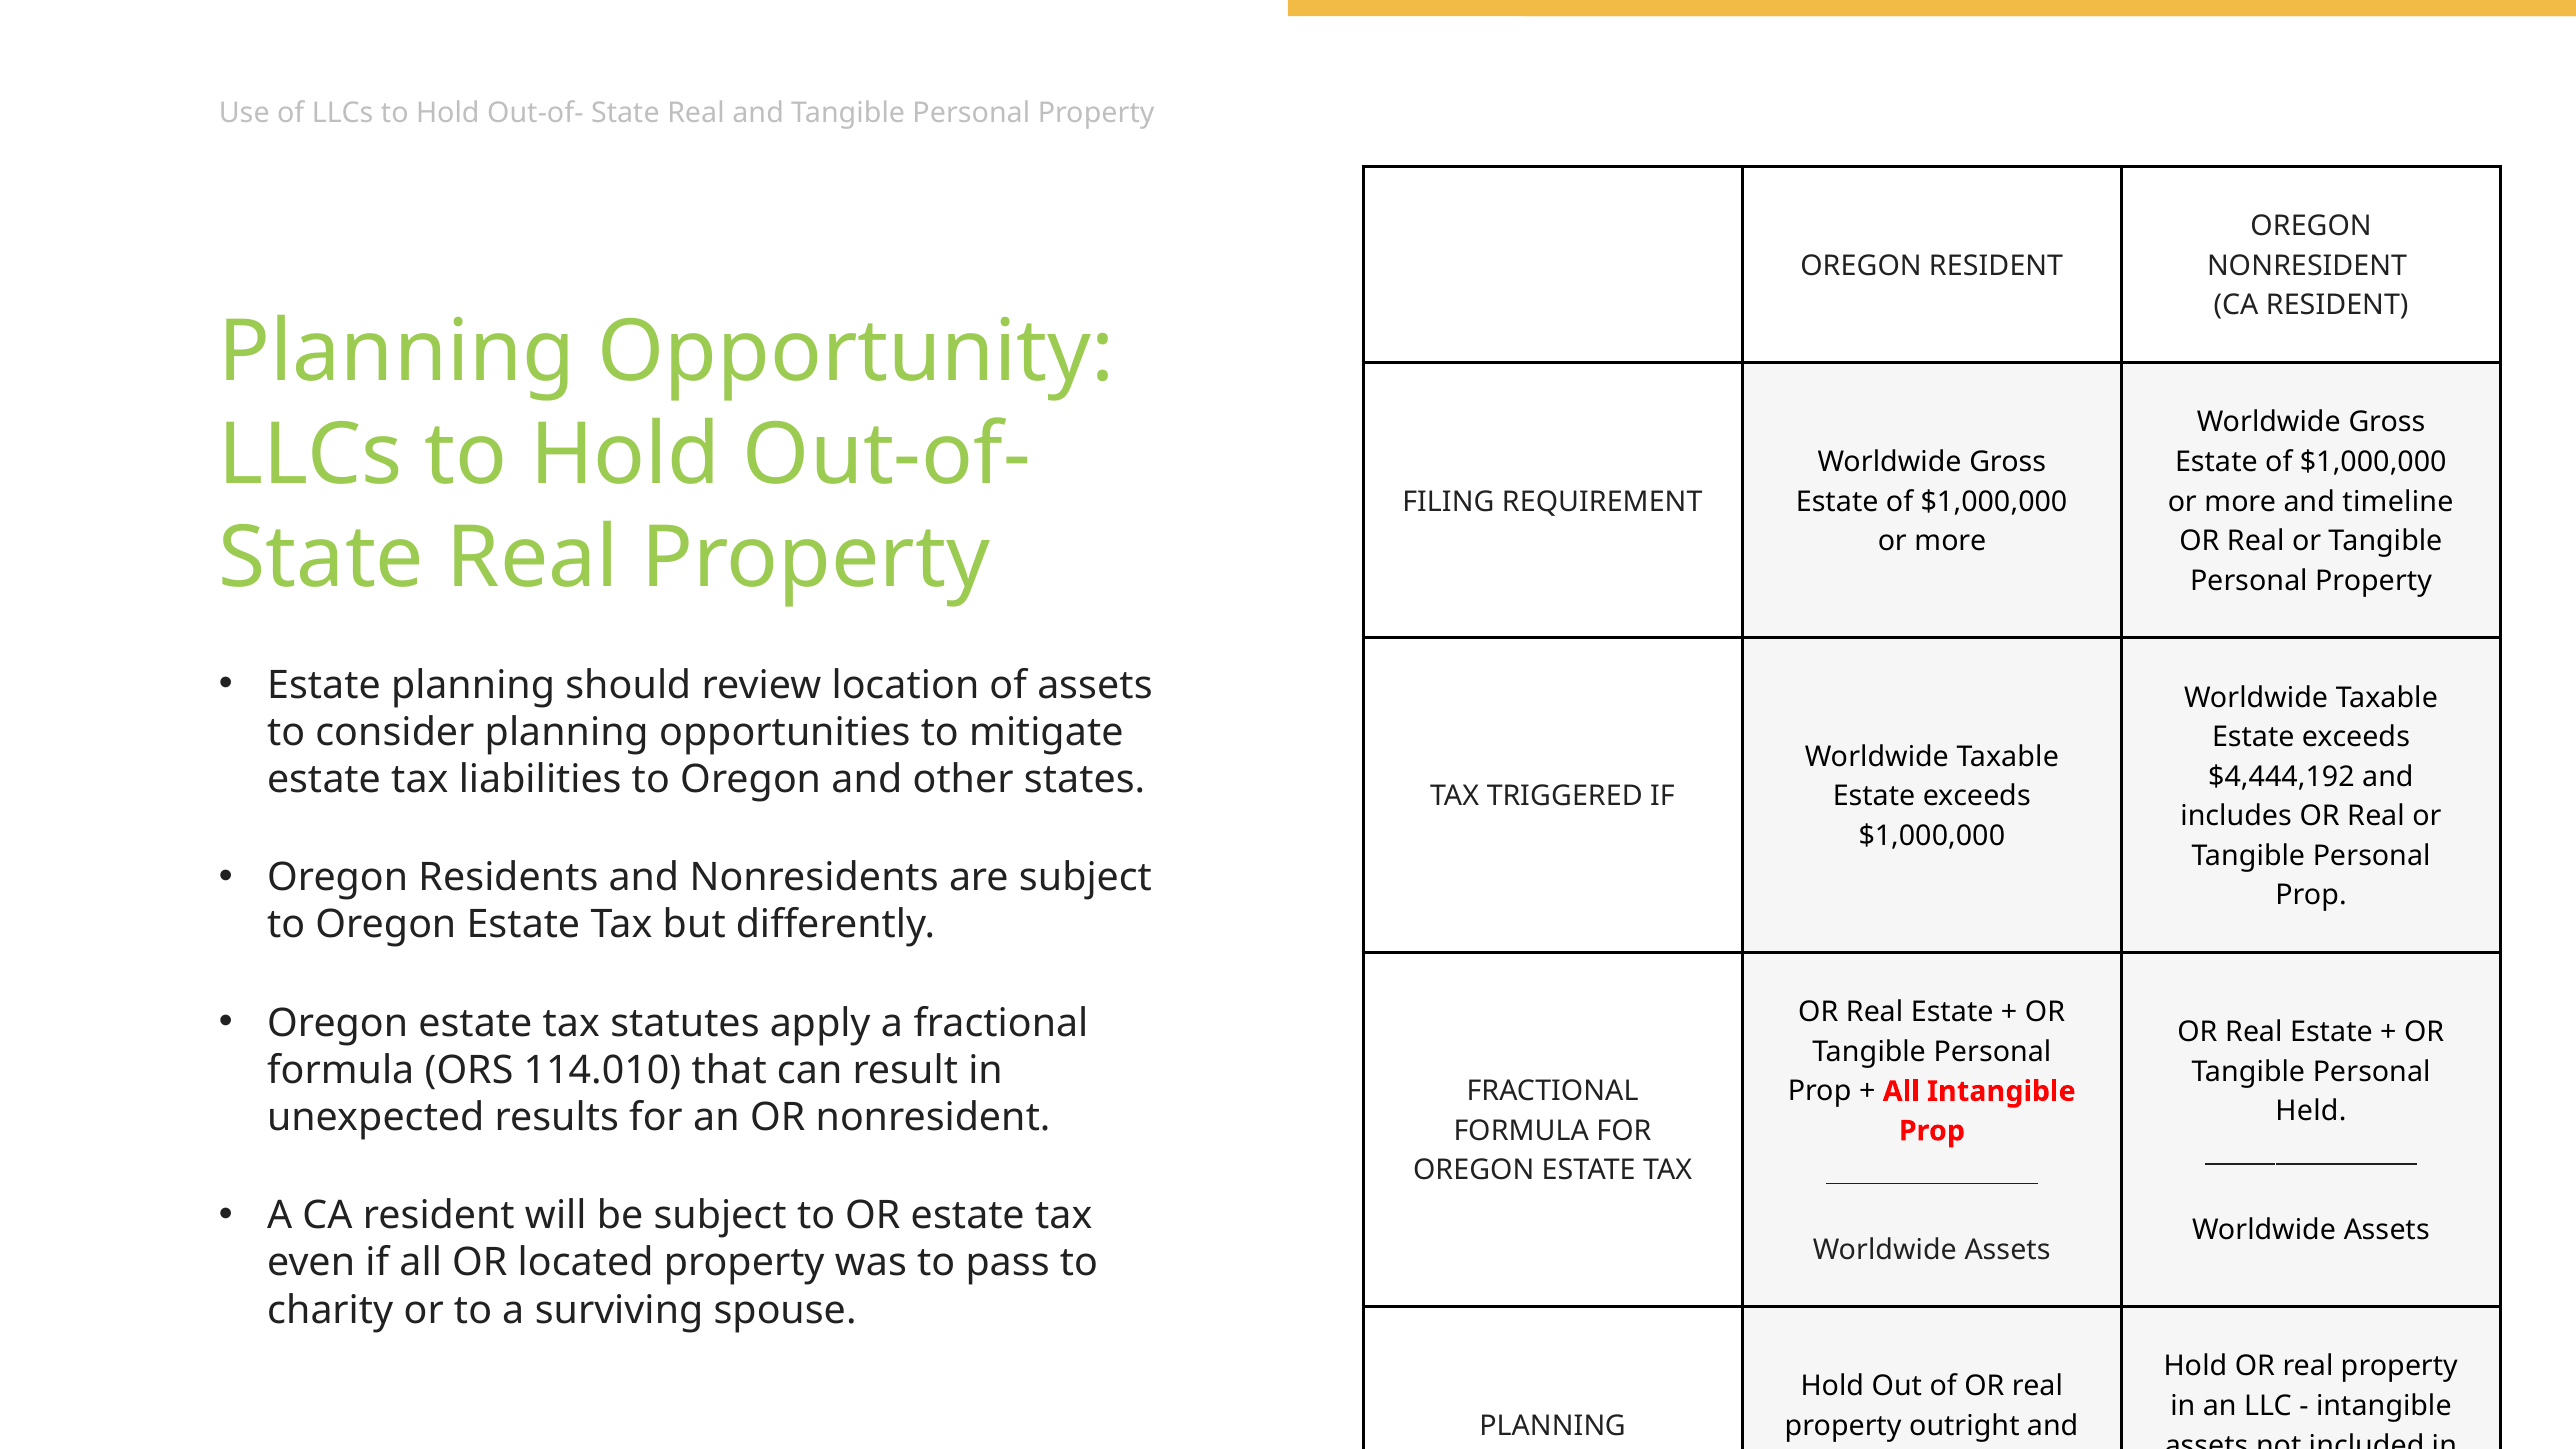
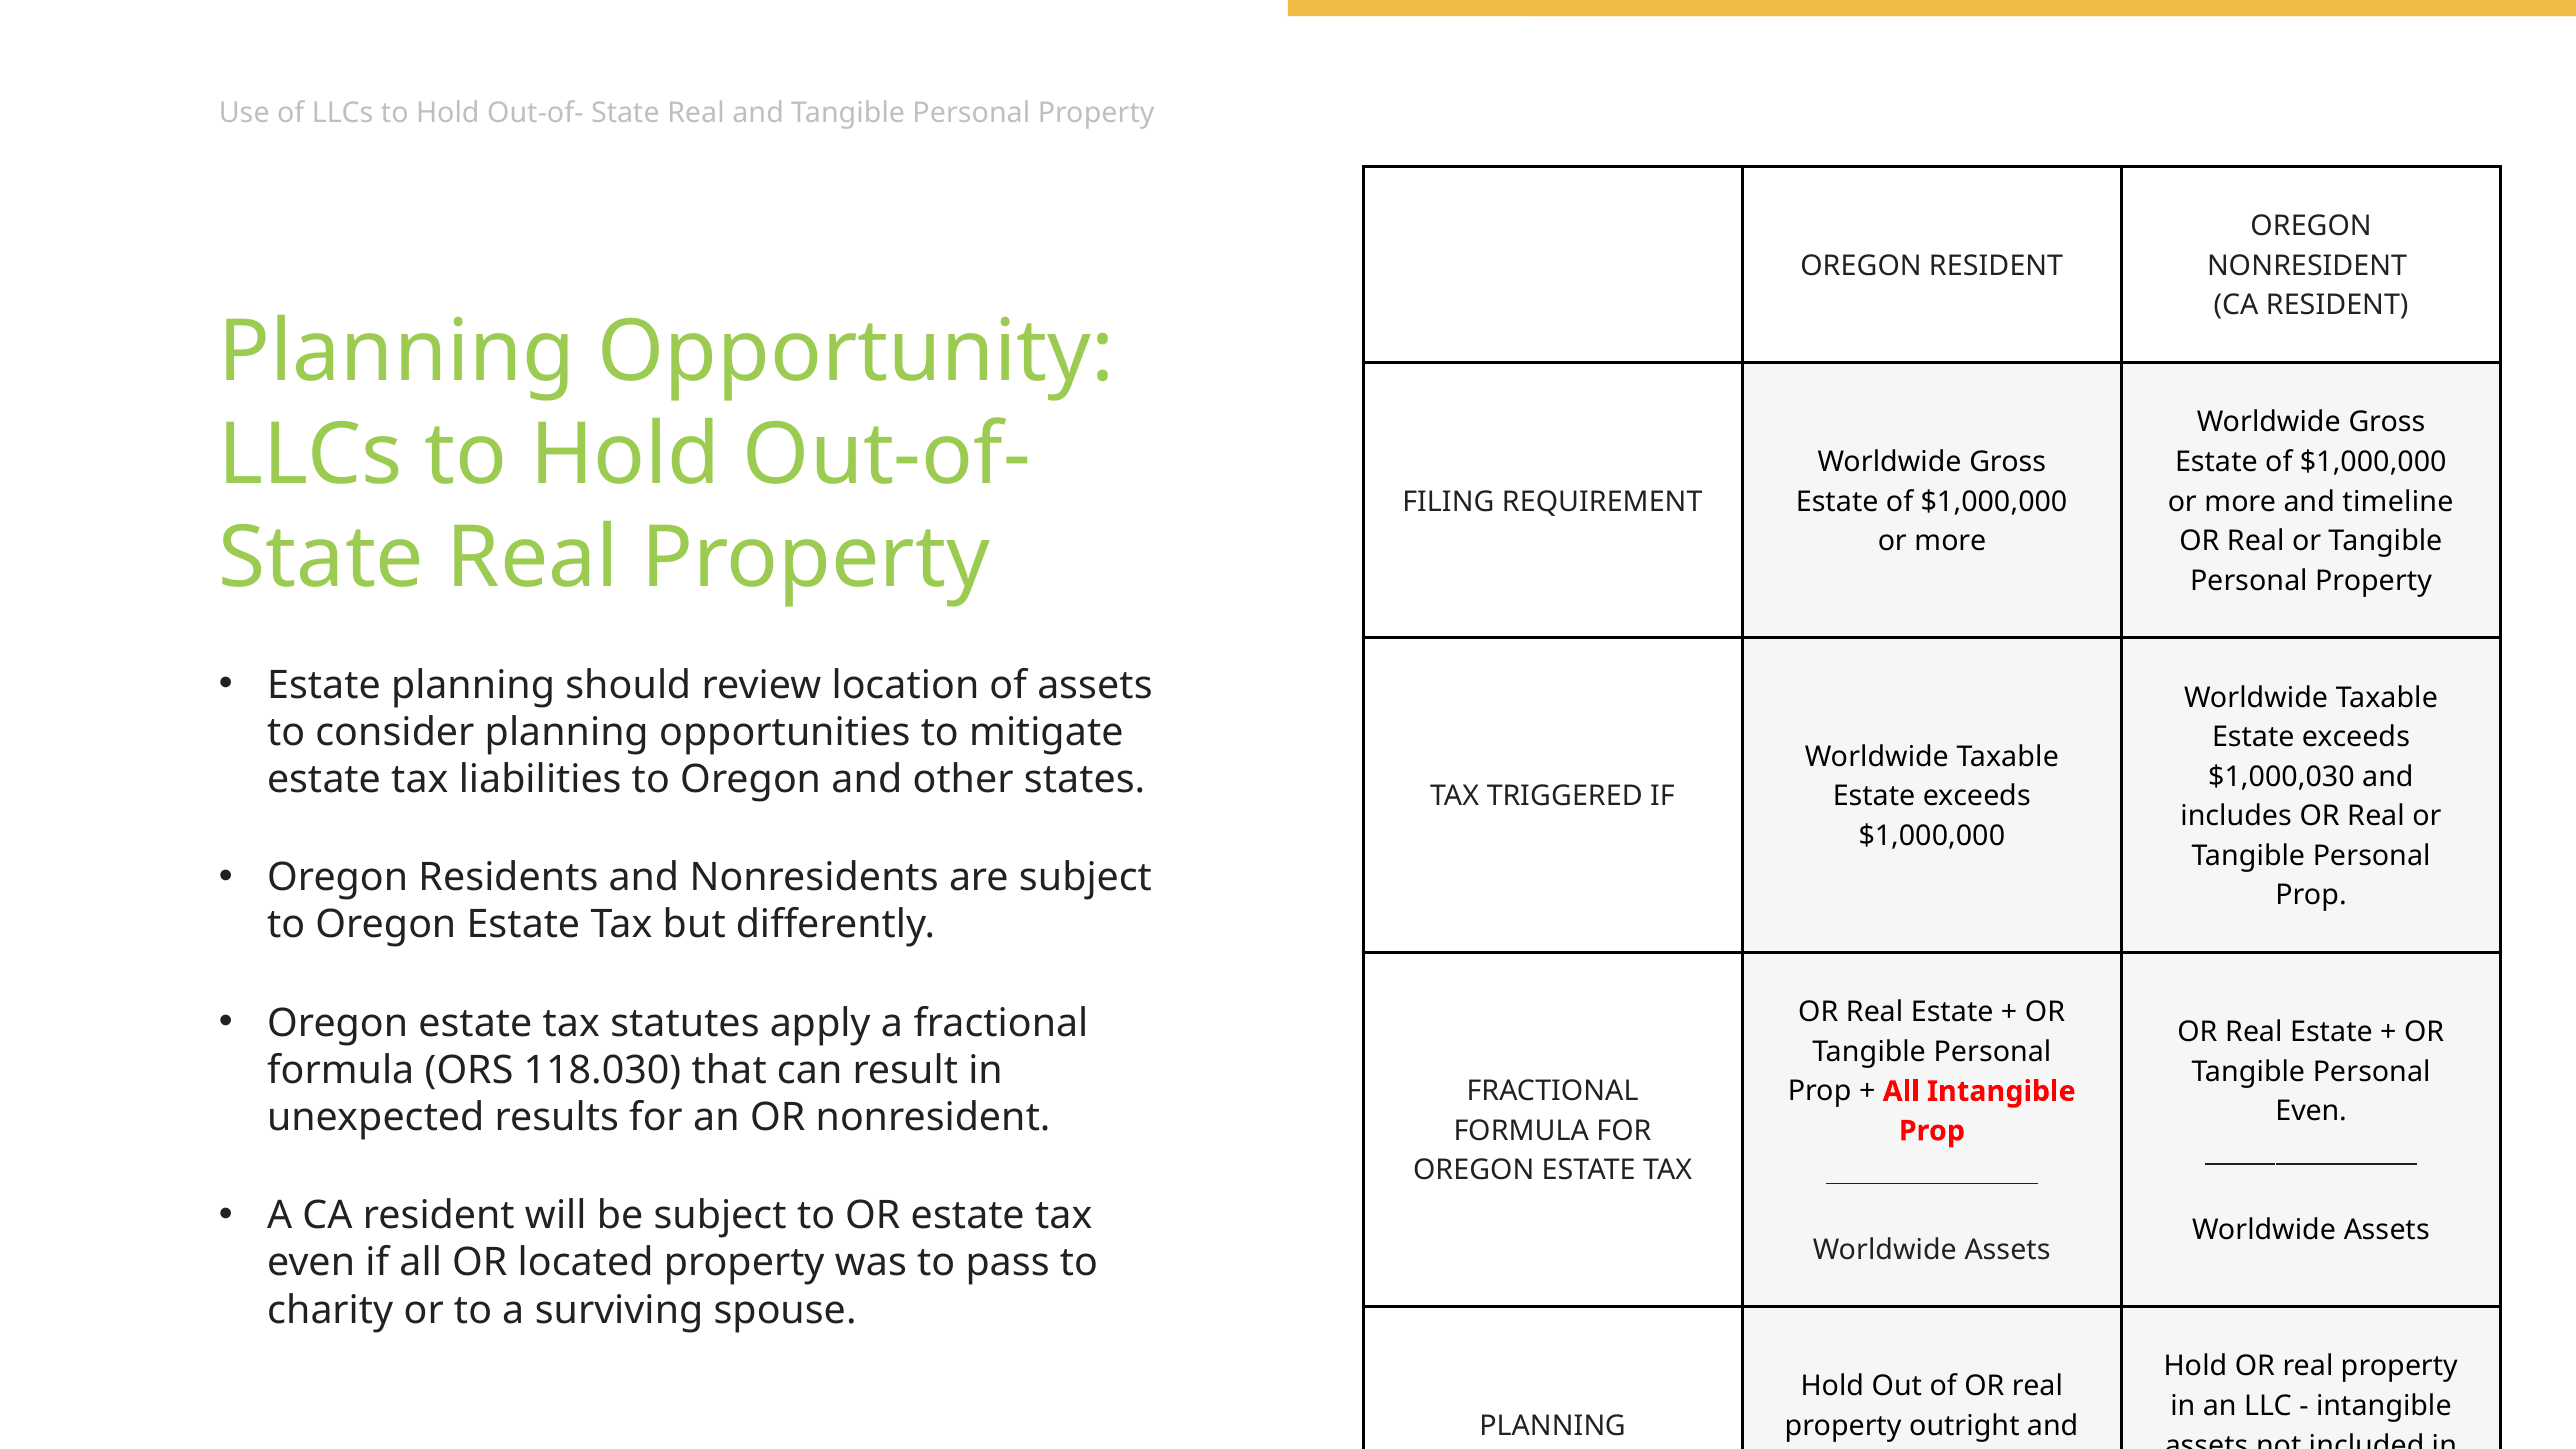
$4,444,192: $4,444,192 -> $1,000,030
114.010: 114.010 -> 118.030
Held at (2311, 1111): Held -> Even
